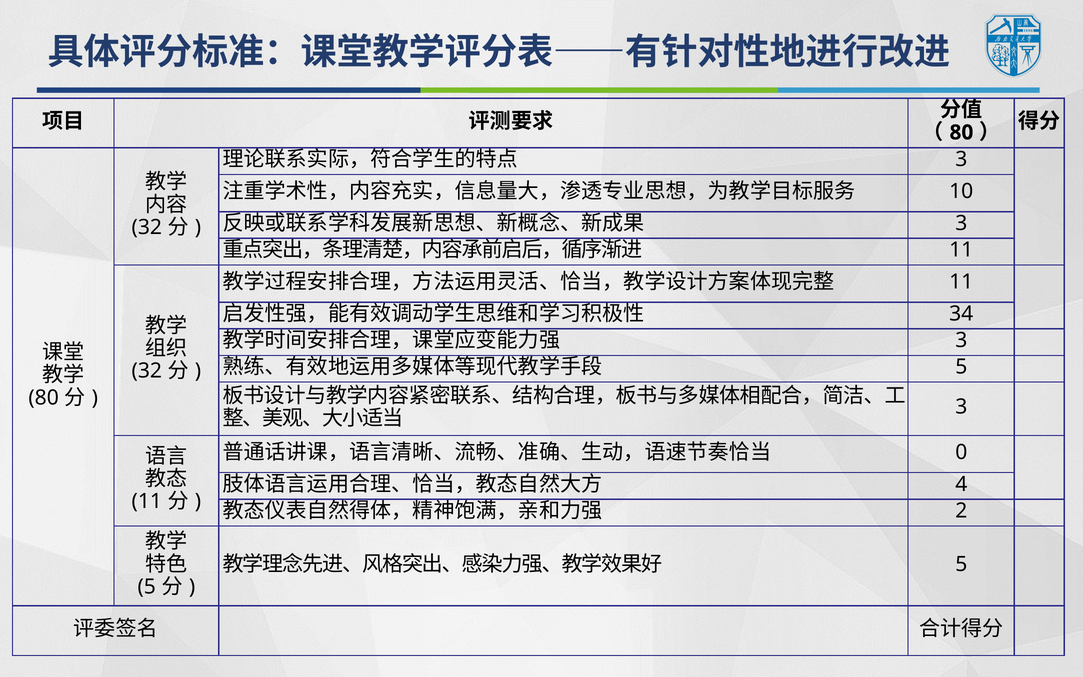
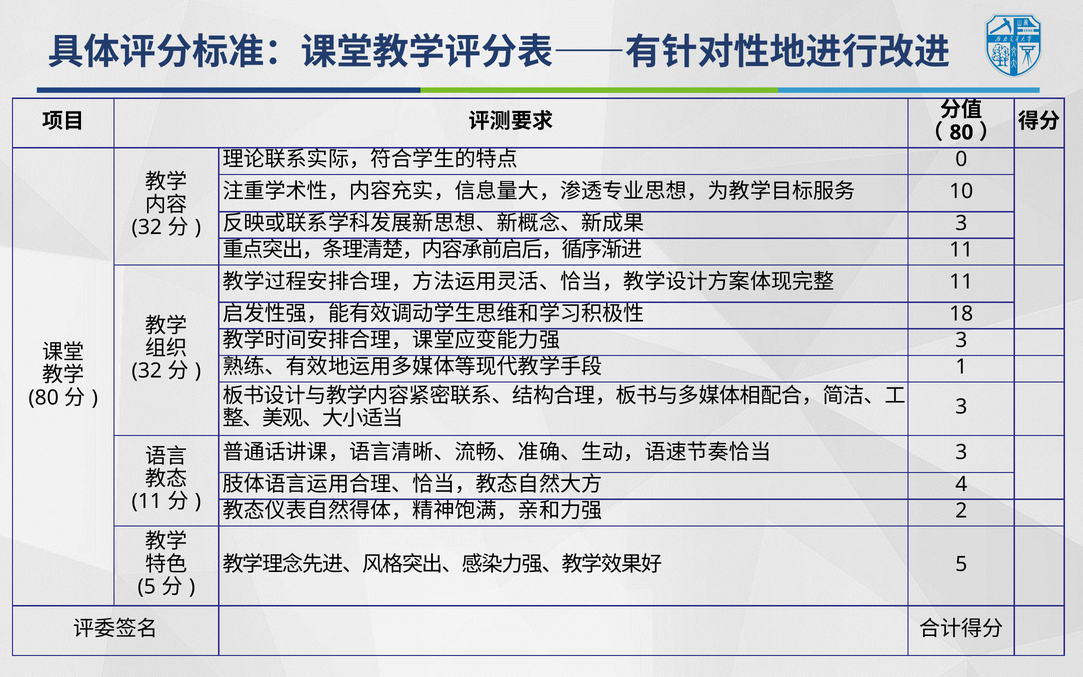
3 at (961, 159): 3 -> 0
34: 34 -> 18
5 at (961, 367): 5 -> 1
0 at (961, 452): 0 -> 3
